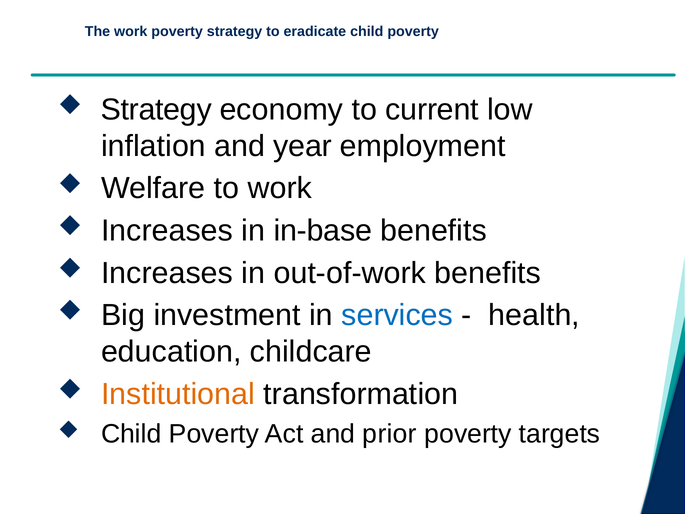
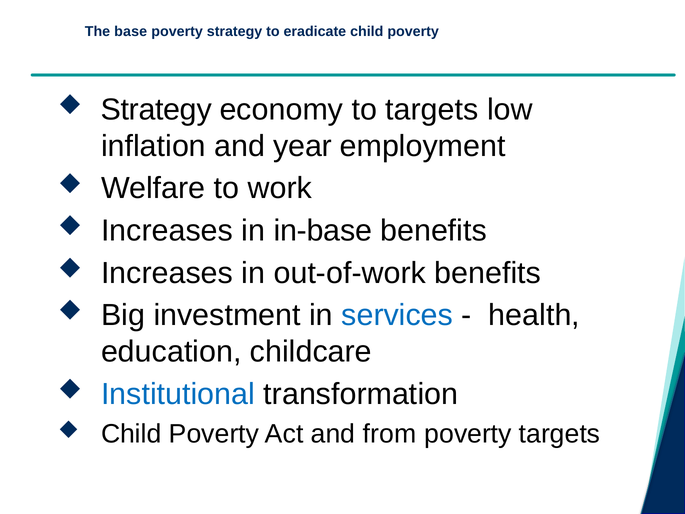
The work: work -> base
to current: current -> targets
Institutional colour: orange -> blue
prior: prior -> from
